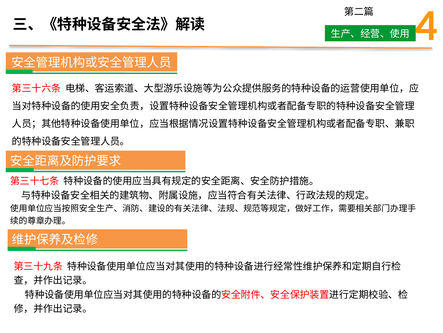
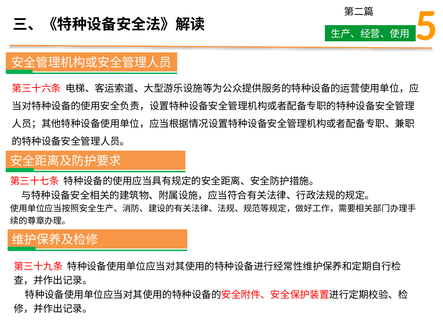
4: 4 -> 5
